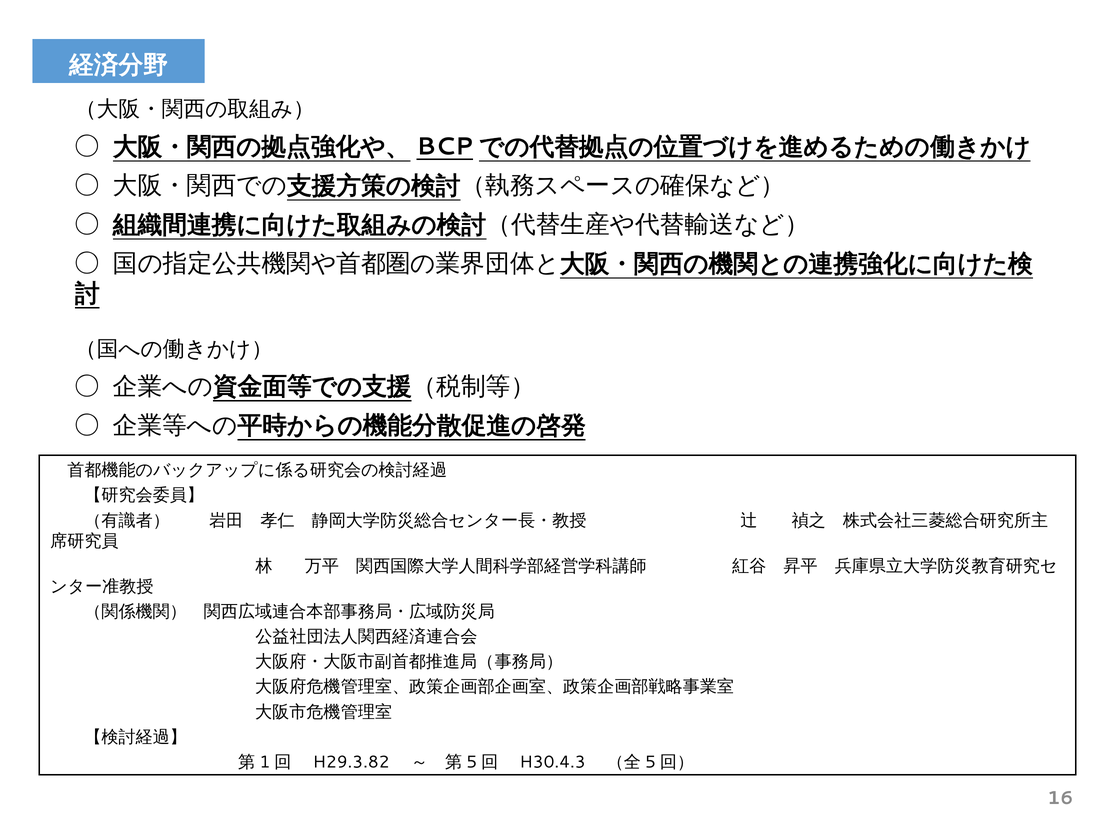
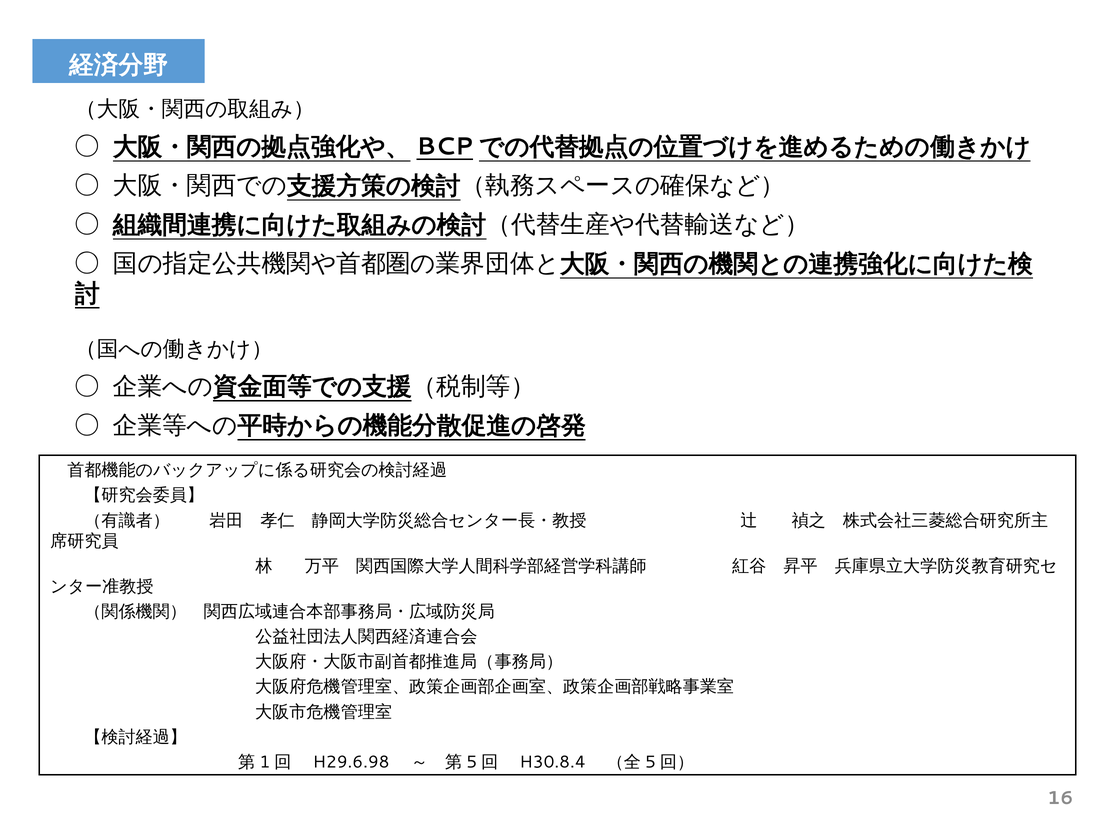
H29.3.82: H29.3.82 -> H29.6.98
H30.4.3: H30.4.3 -> H30.8.4
